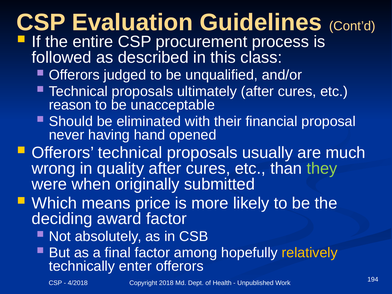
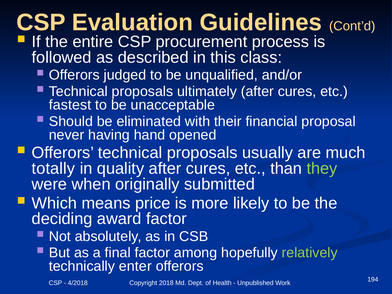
reason: reason -> fastest
wrong: wrong -> totally
relatively colour: yellow -> light green
